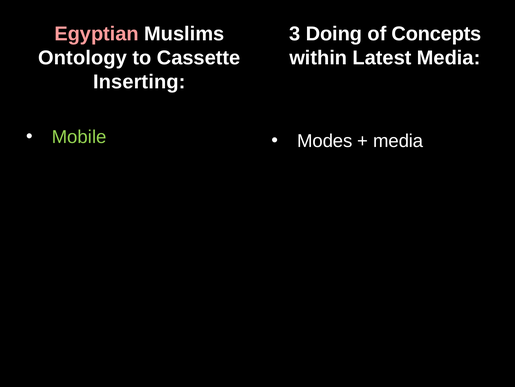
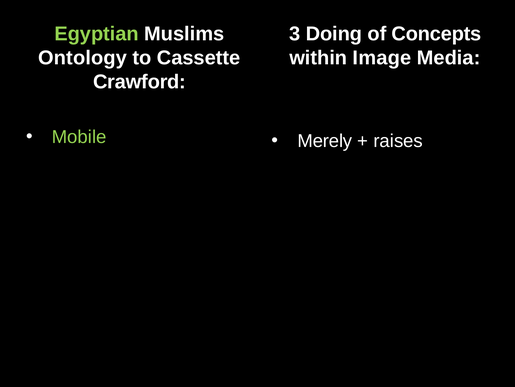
Egyptian colour: pink -> light green
Latest: Latest -> Image
Inserting: Inserting -> Crawford
Modes: Modes -> Merely
media at (398, 141): media -> raises
